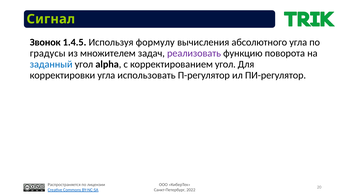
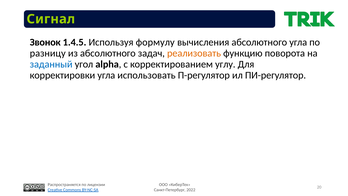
градусы: градусы -> разницу
из множителем: множителем -> абсолютного
реализовать colour: purple -> orange
корректированием угол: угол -> углу
